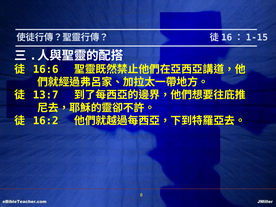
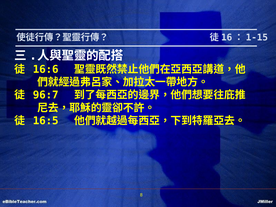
13:7: 13:7 -> 96:7
16:2: 16:2 -> 16:5
